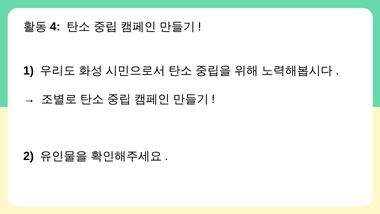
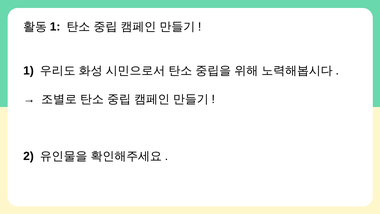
4 at (55, 27): 4 -> 1
